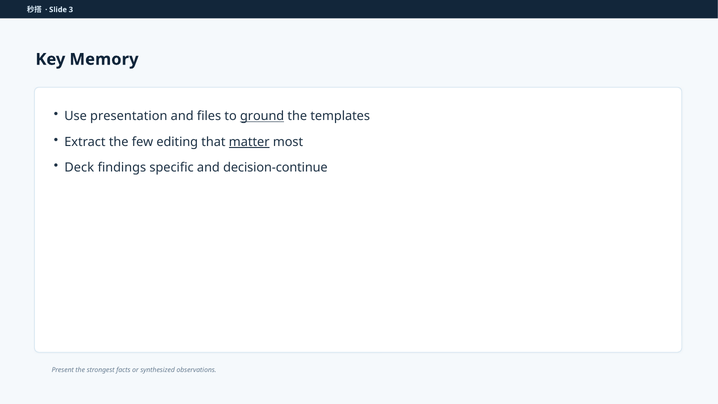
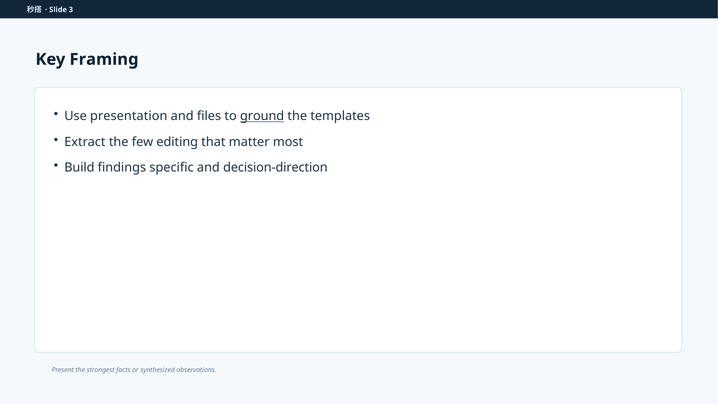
Memory: Memory -> Framing
matter underline: present -> none
Deck: Deck -> Build
decision-continue: decision-continue -> decision-direction
